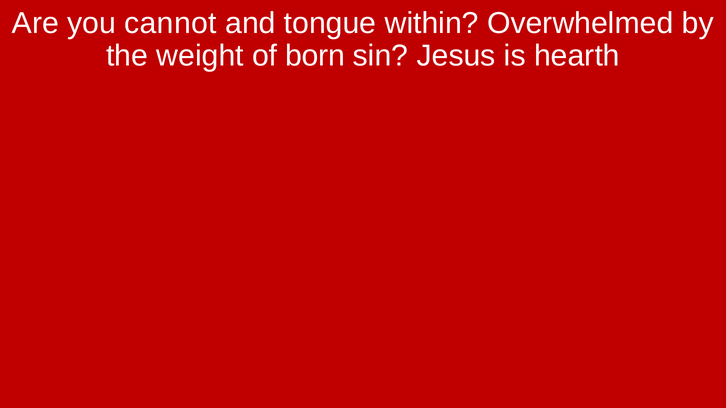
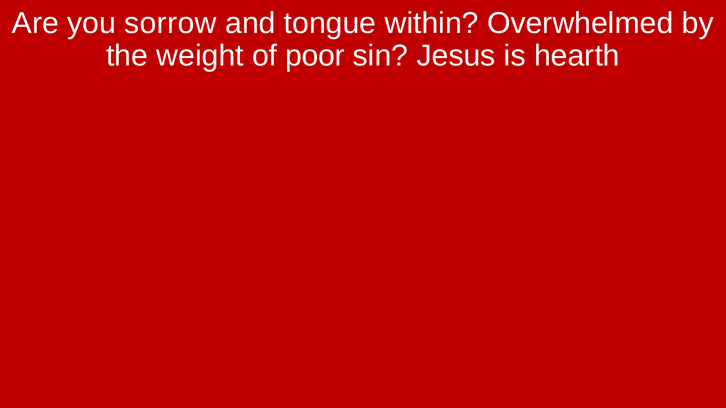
cannot: cannot -> sorrow
born: born -> poor
